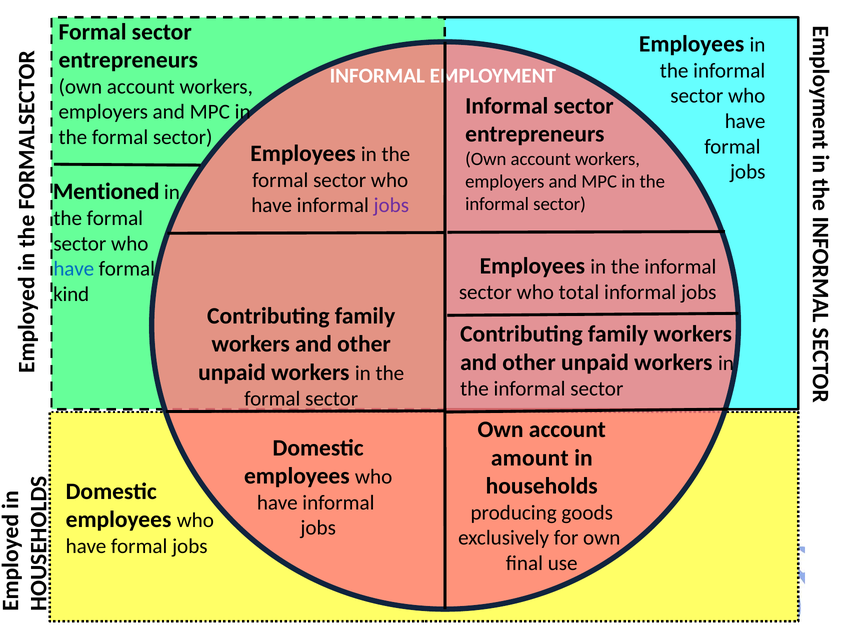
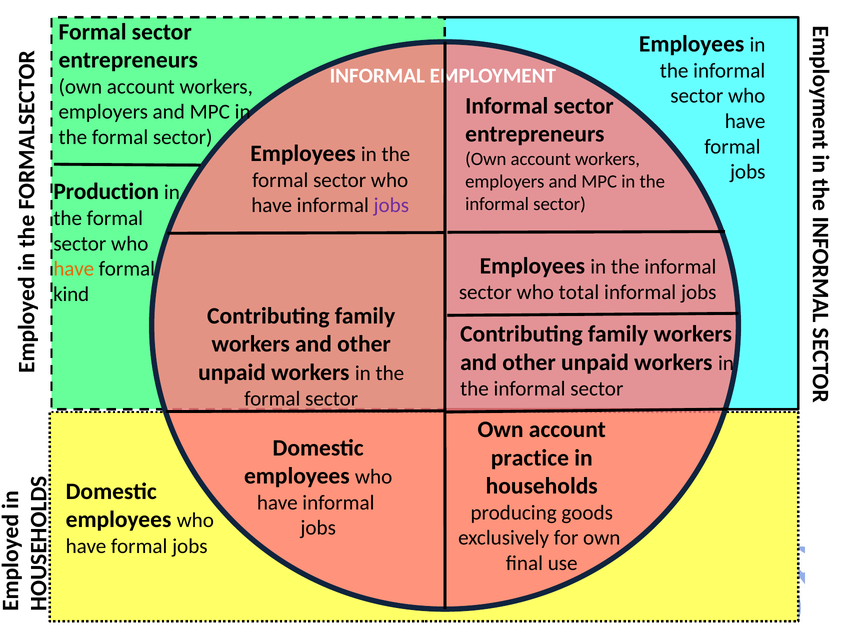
Mentioned: Mentioned -> Production
have at (74, 269) colour: blue -> orange
amount: amount -> practice
